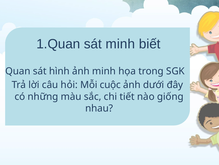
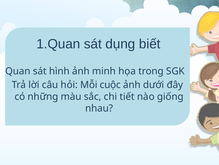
sát minh: minh -> dụng
